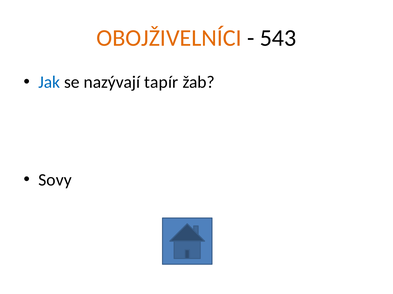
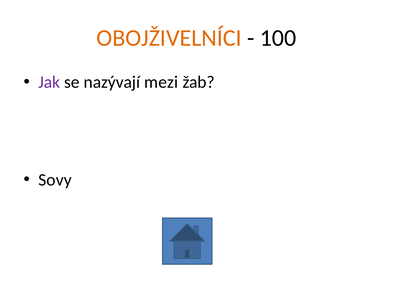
543: 543 -> 100
Jak colour: blue -> purple
tapír: tapír -> mezi
